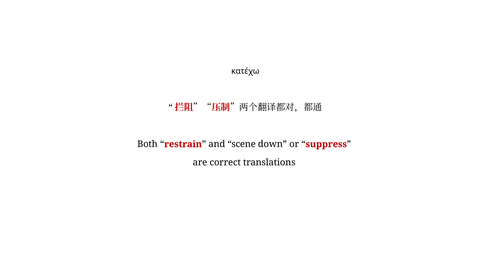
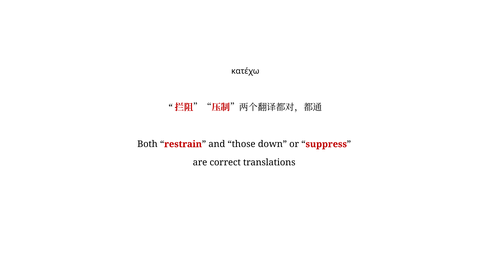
scene: scene -> those
